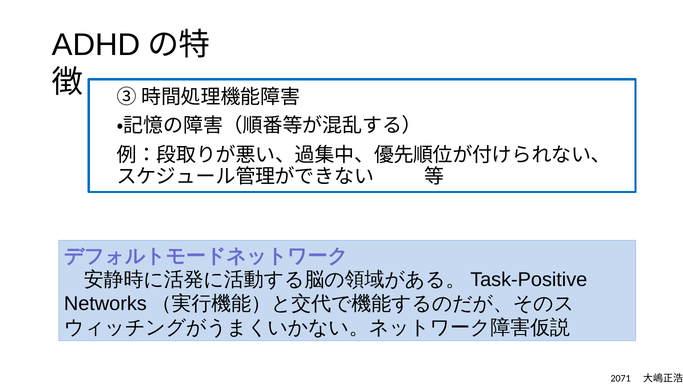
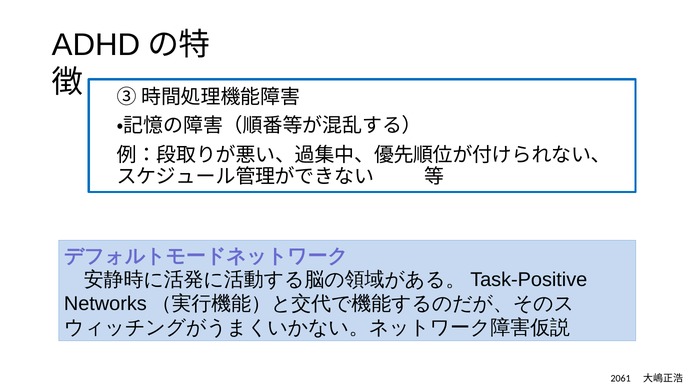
2071: 2071 -> 2061
